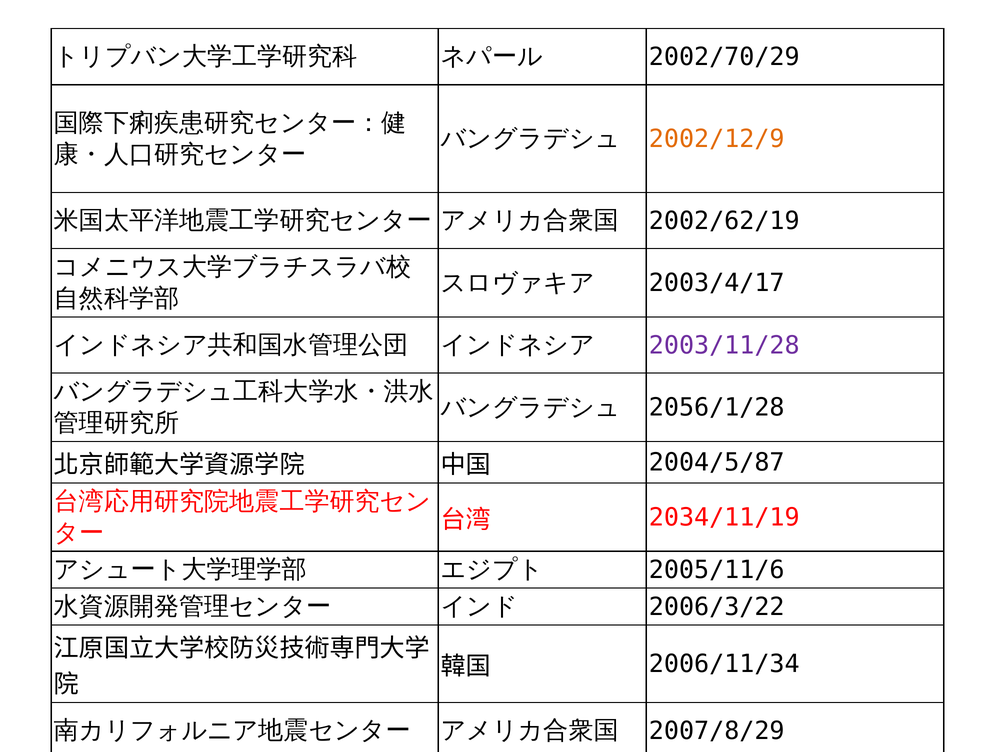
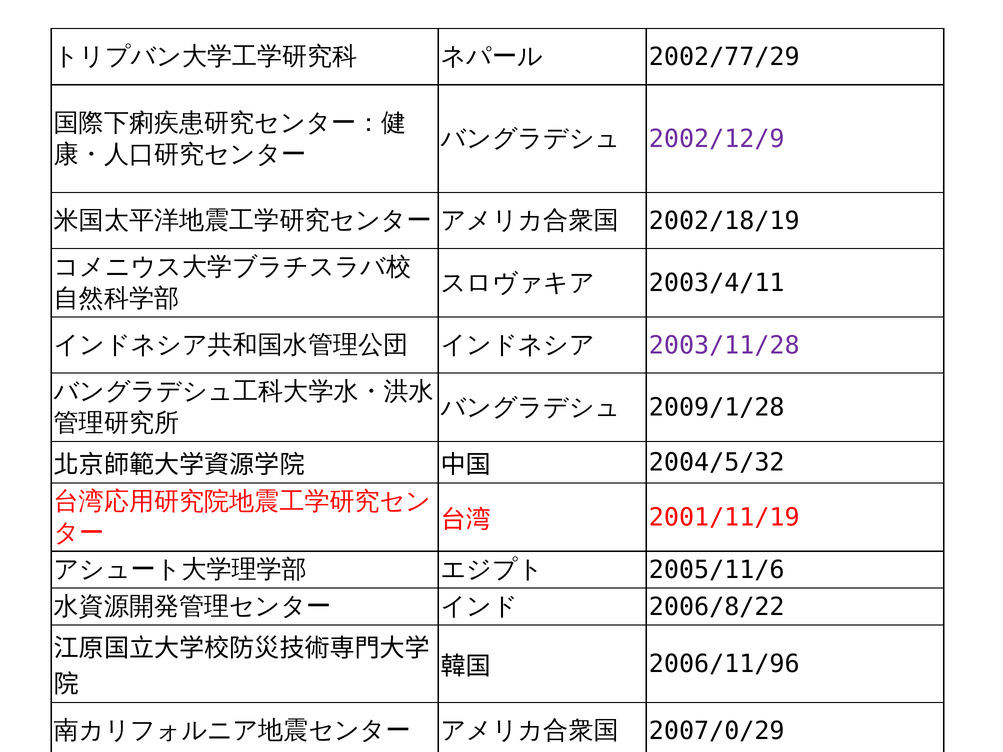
2002/70/29: 2002/70/29 -> 2002/77/29
2002/12/9 colour: orange -> purple
2002/62/19: 2002/62/19 -> 2002/18/19
2003/4/17: 2003/4/17 -> 2003/4/11
2056/1/28: 2056/1/28 -> 2009/1/28
2004/5/87: 2004/5/87 -> 2004/5/32
2034/11/19: 2034/11/19 -> 2001/11/19
2006/3/22: 2006/3/22 -> 2006/8/22
2006/11/34: 2006/11/34 -> 2006/11/96
2007/8/29: 2007/8/29 -> 2007/0/29
